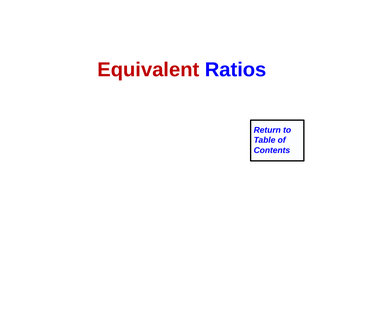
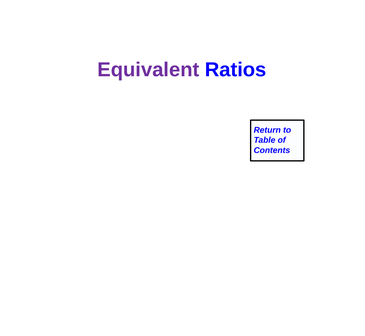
Equivalent colour: red -> purple
